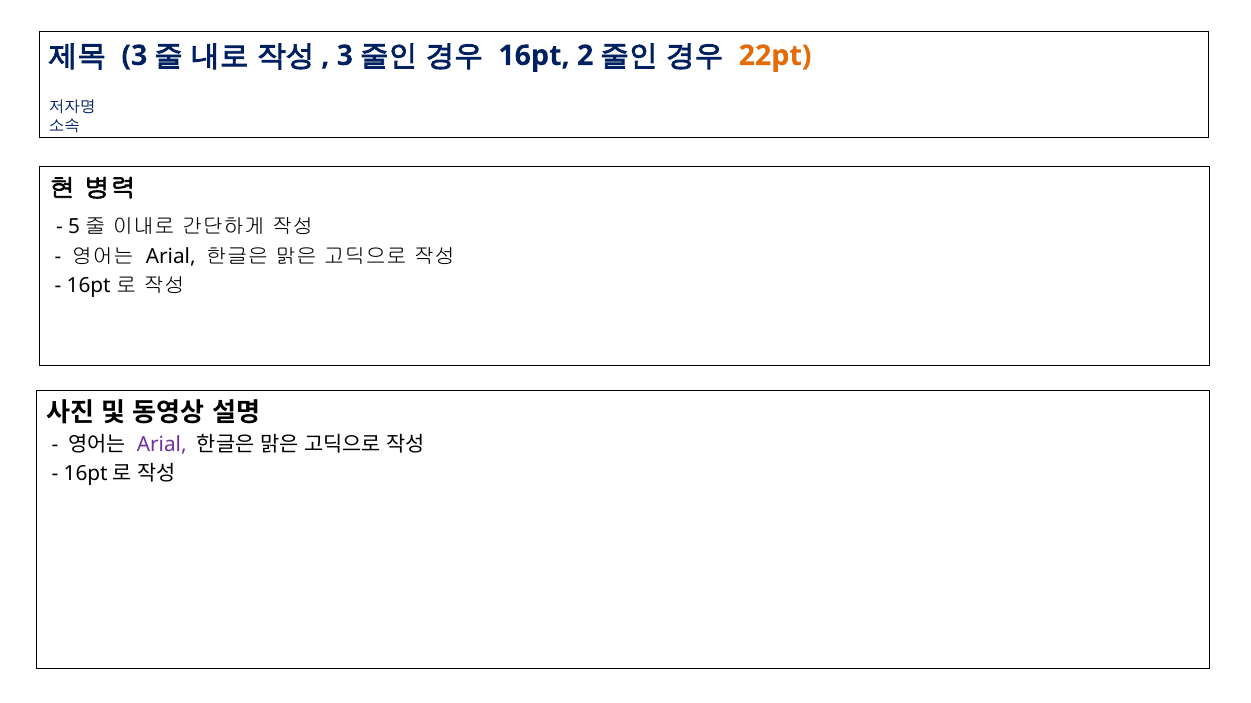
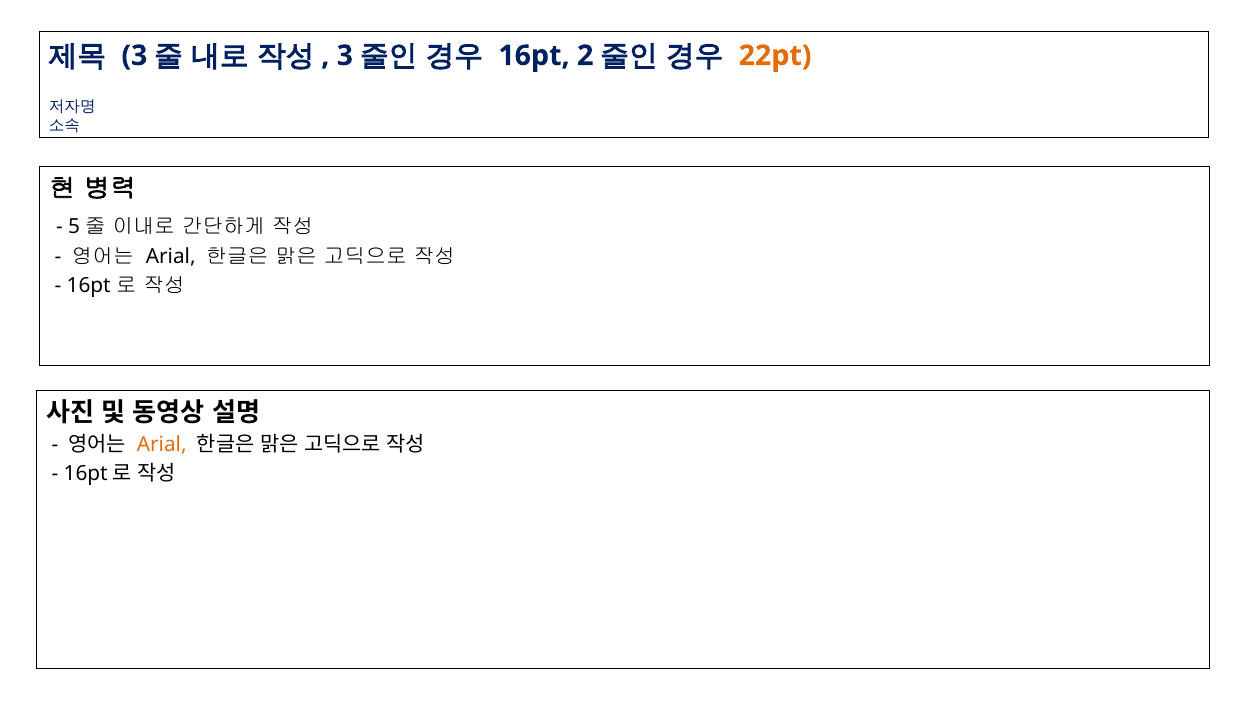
Arial at (162, 445) colour: purple -> orange
